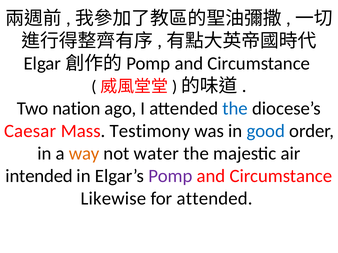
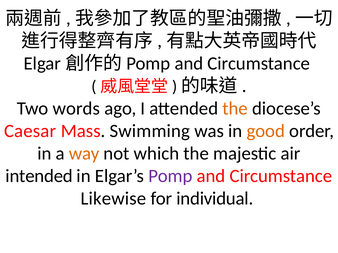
nation: nation -> words
the at (235, 109) colour: blue -> orange
Testimony: Testimony -> Swimming
good colour: blue -> orange
water: water -> which
for attended: attended -> individual
